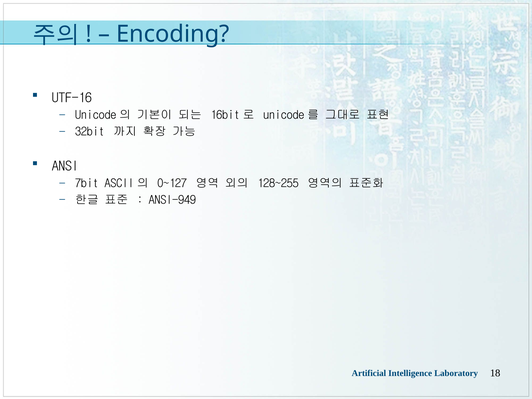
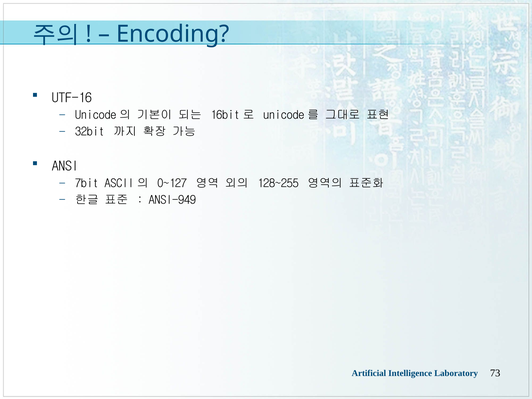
18: 18 -> 73
